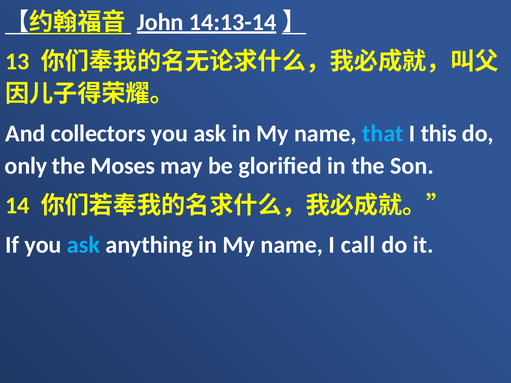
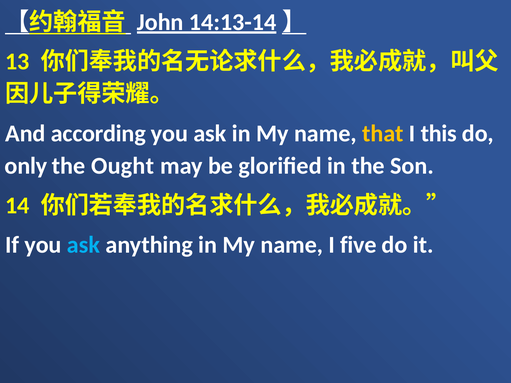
collectors: collectors -> according
that colour: light blue -> yellow
Moses: Moses -> Ought
call: call -> five
